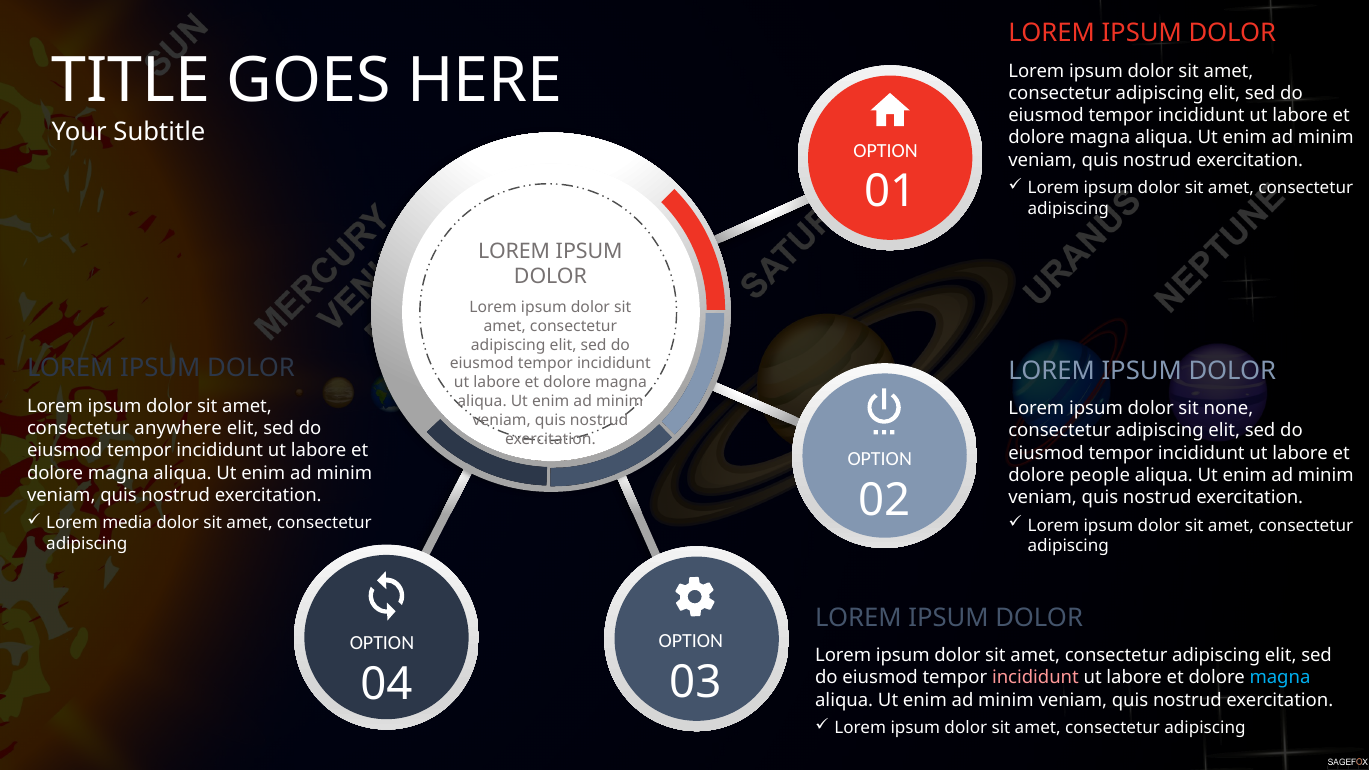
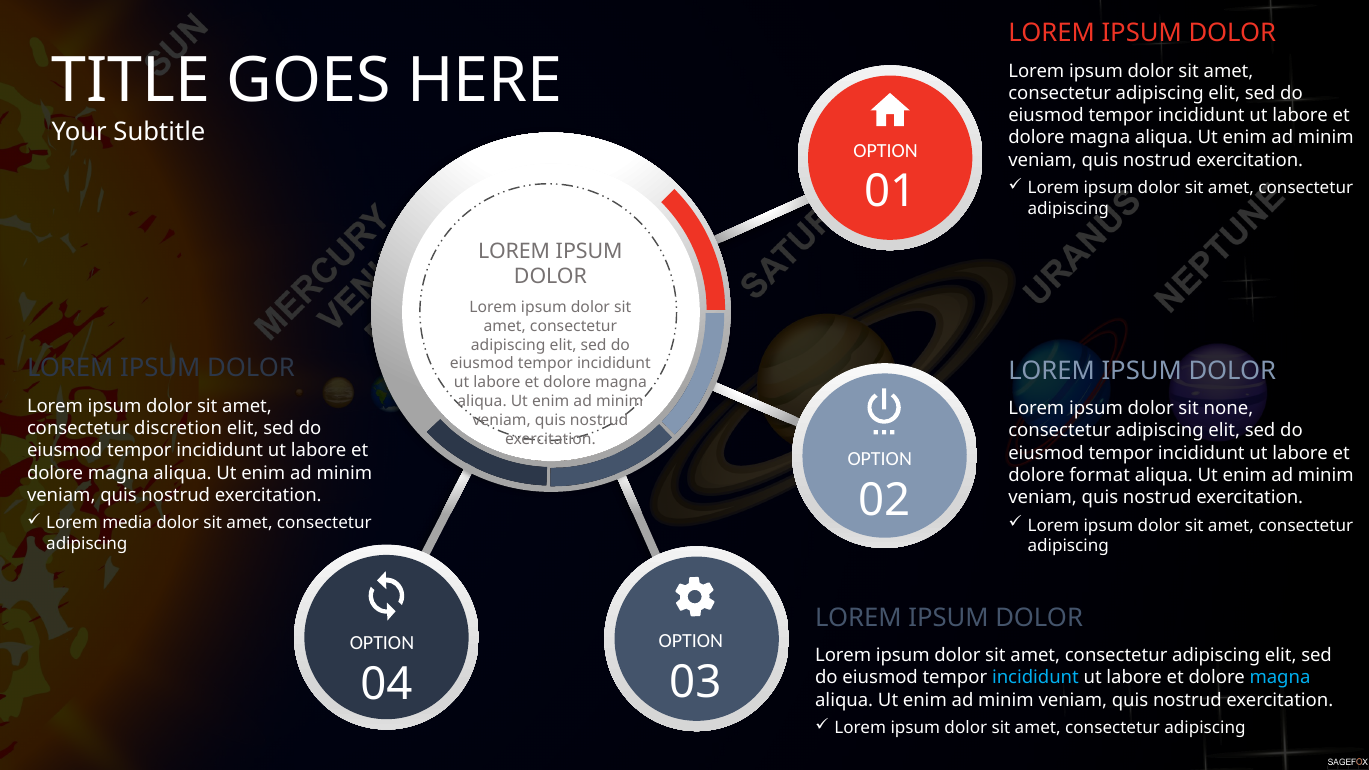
anywhere: anywhere -> discretion
people: people -> format
incididunt at (1035, 678) colour: pink -> light blue
